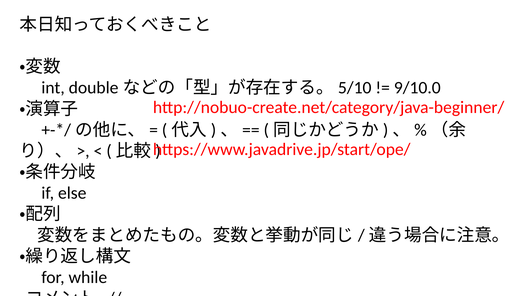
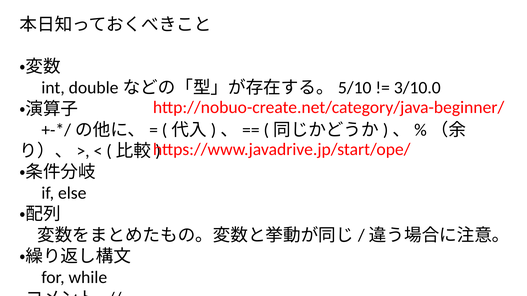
9/10.0: 9/10.0 -> 3/10.0
